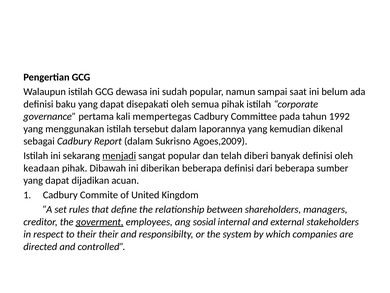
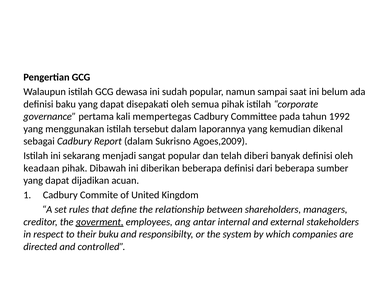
menjadi underline: present -> none
sosial: sosial -> antar
their their: their -> buku
